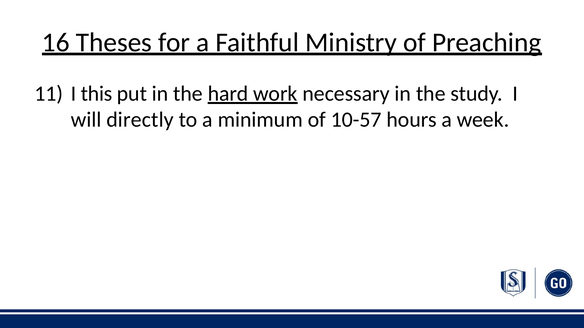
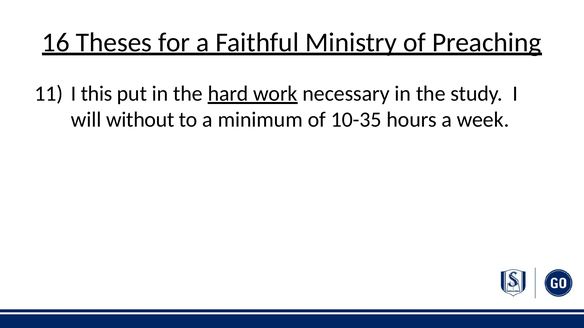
directly: directly -> without
10-57: 10-57 -> 10-35
